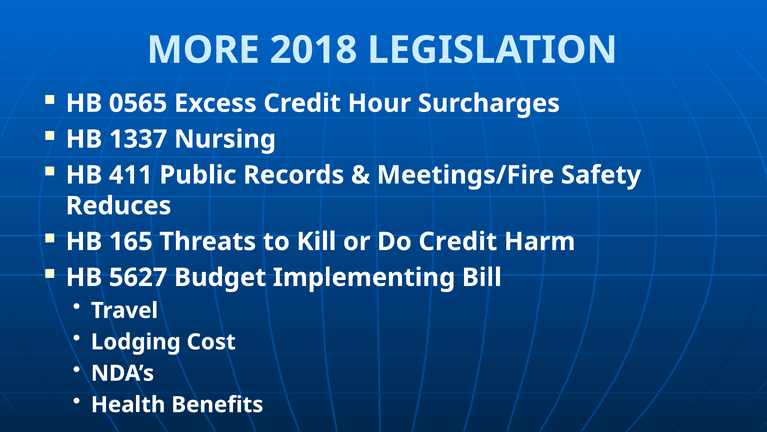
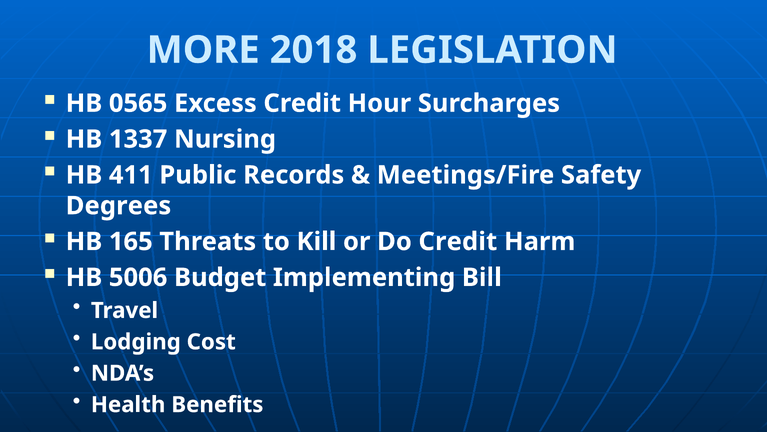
Reduces: Reduces -> Degrees
5627: 5627 -> 5006
